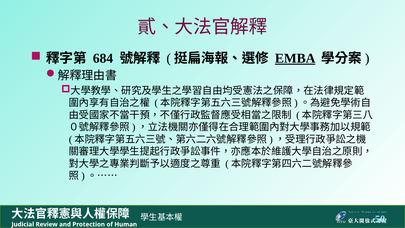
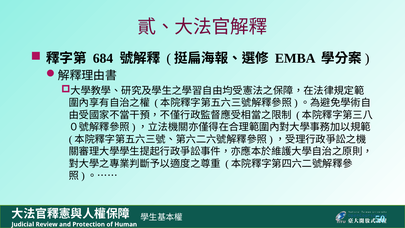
EMBA underline: present -> none
